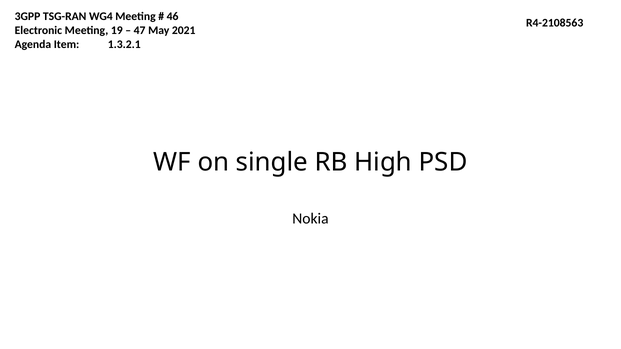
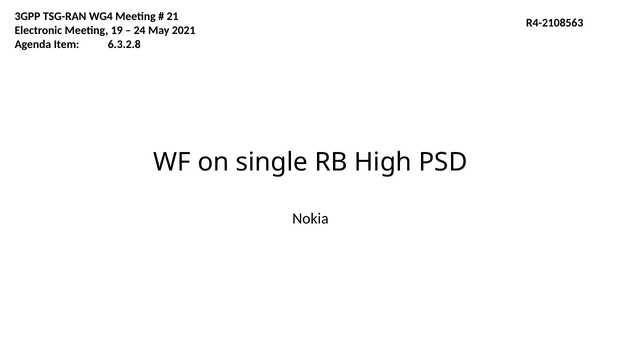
46: 46 -> 21
47: 47 -> 24
1.3.2.1: 1.3.2.1 -> 6.3.2.8
